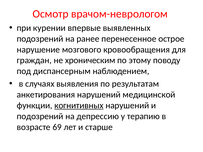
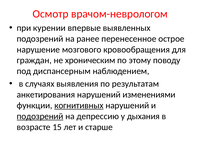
медицинской: медицинской -> изменениями
подозрений at (40, 116) underline: none -> present
терапию: терапию -> дыхания
69: 69 -> 15
